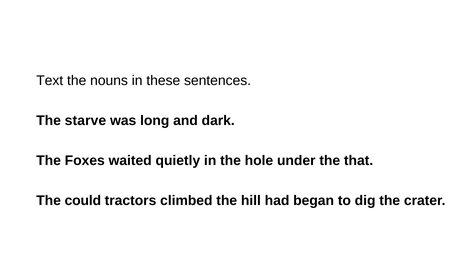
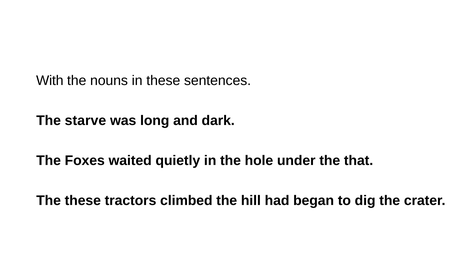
Text: Text -> With
The could: could -> these
